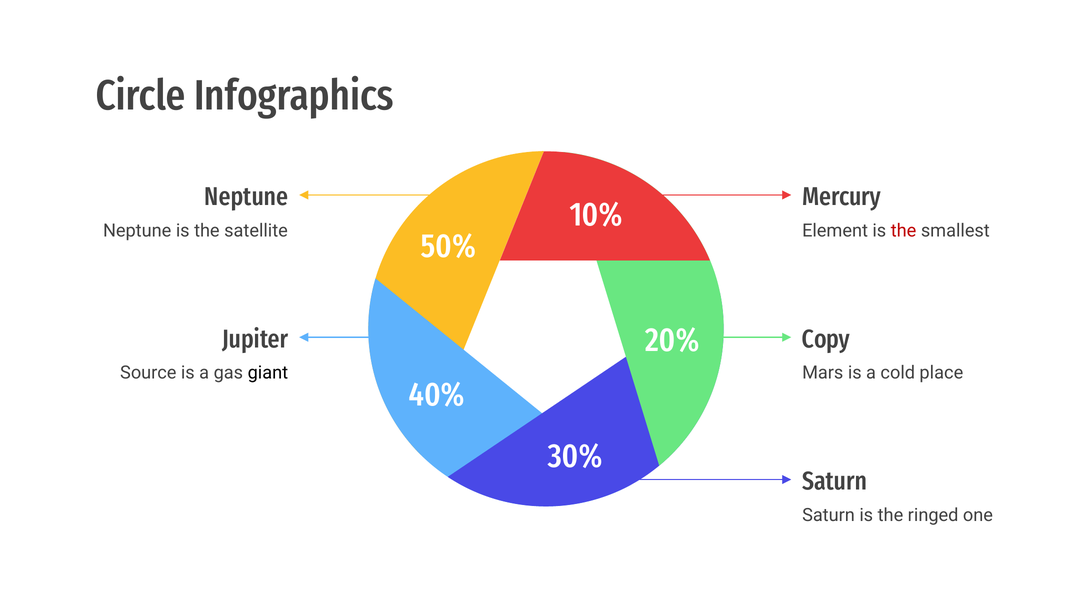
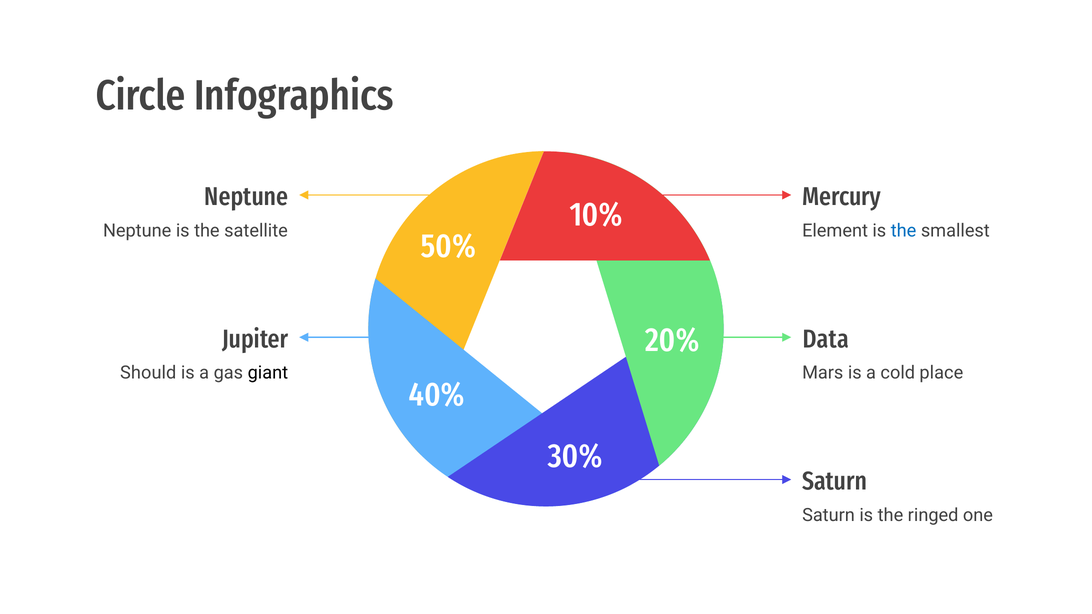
the at (904, 231) colour: red -> blue
Copy: Copy -> Data
Source: Source -> Should
